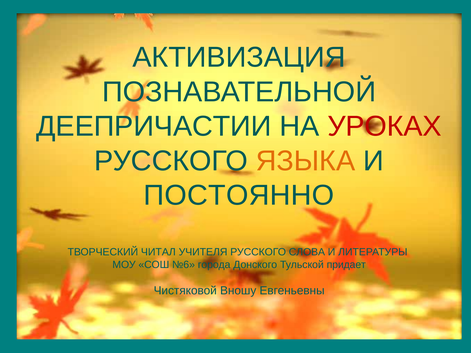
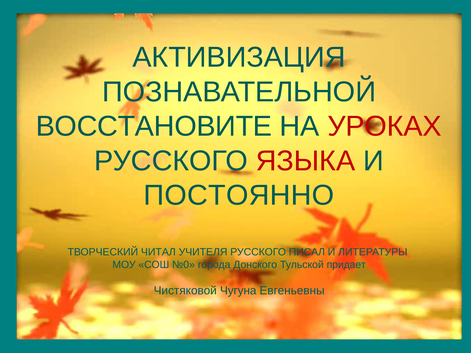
ДЕЕПРИЧАСТИИ: ДЕЕПРИЧАСТИИ -> ВОССТАНОВИТЕ
ЯЗЫКА colour: orange -> red
СЛОВА: СЛОВА -> ПИСАЛ
№6: №6 -> №0
Вношу: Вношу -> Чугуна
